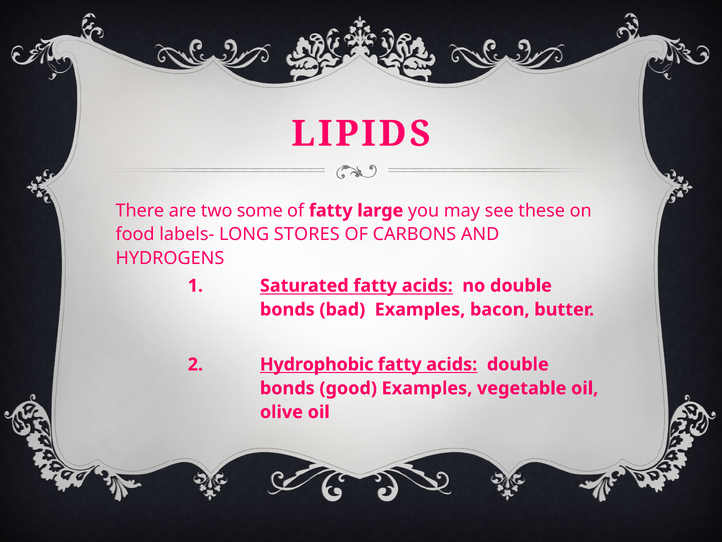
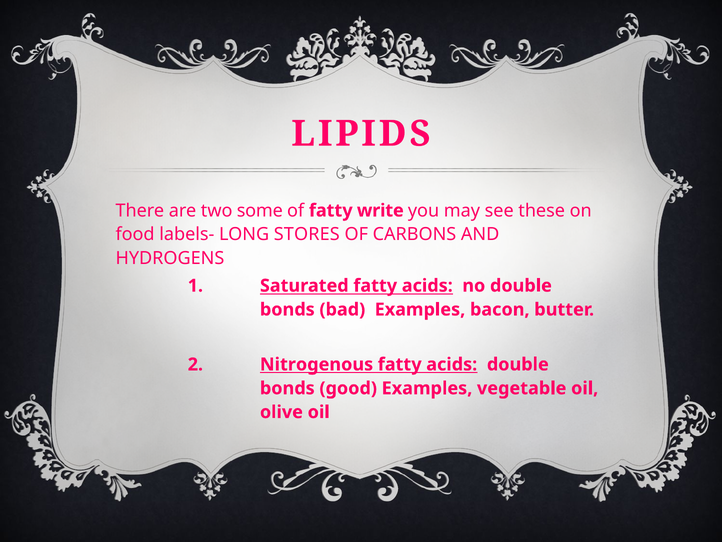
large: large -> write
Hydrophobic: Hydrophobic -> Nitrogenous
